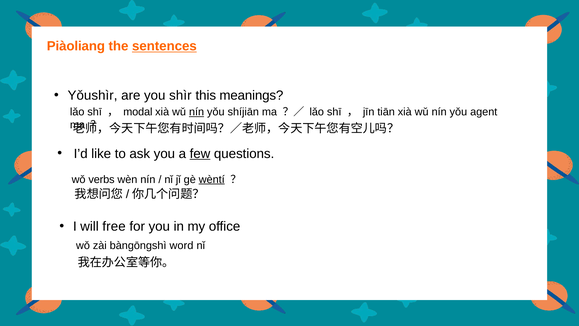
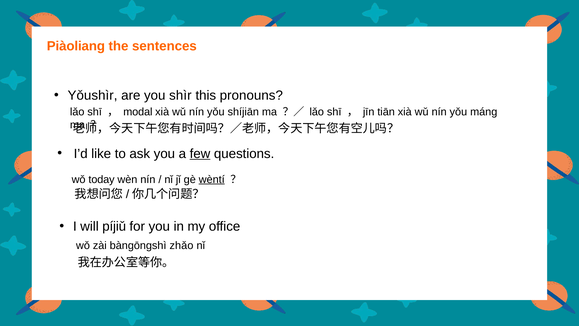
sentences underline: present -> none
meanings: meanings -> pronouns
nín at (197, 112) underline: present -> none
agent: agent -> máng
verbs: verbs -> today
free: free -> píjiǔ
word: word -> zhǎo
